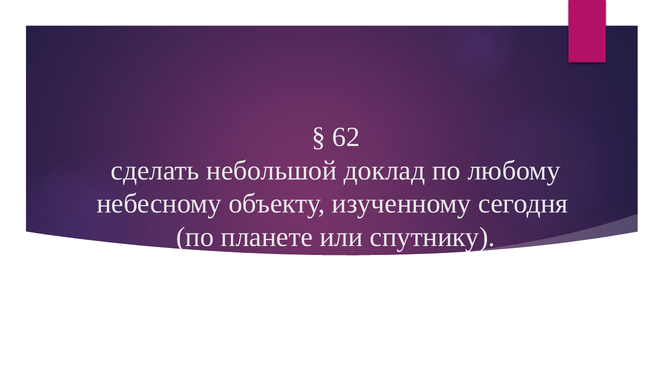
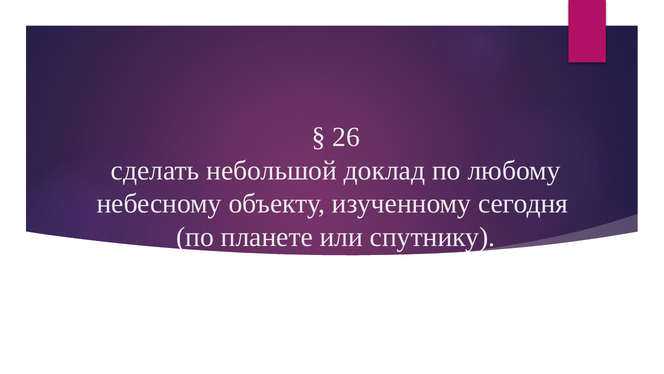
62: 62 -> 26
